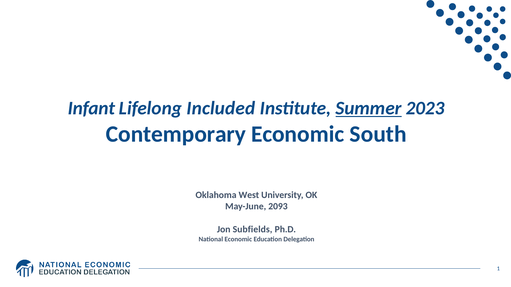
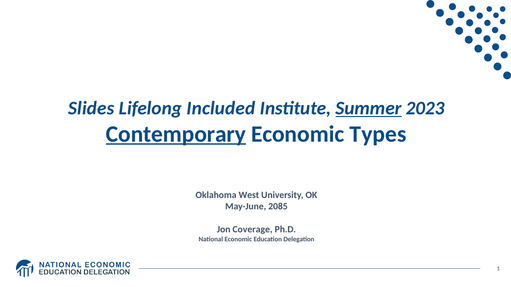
Infant: Infant -> Slides
Contemporary underline: none -> present
South: South -> Types
2093: 2093 -> 2085
Subfields: Subfields -> Coverage
